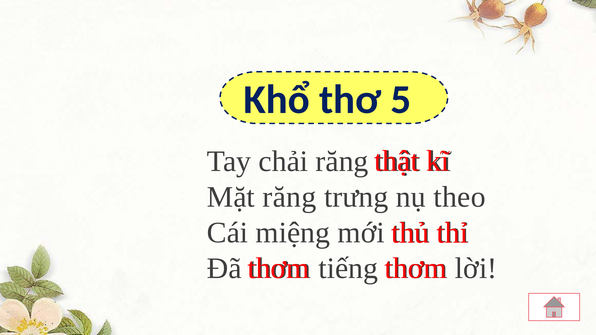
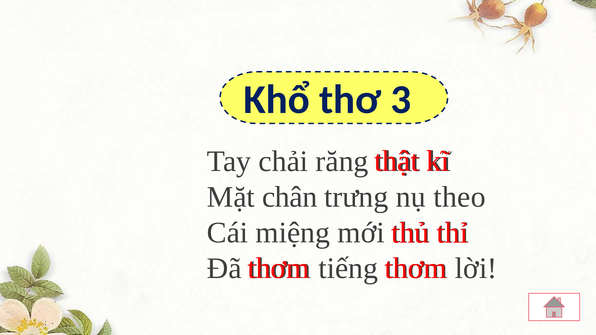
5: 5 -> 3
Mặt răng: răng -> chân
